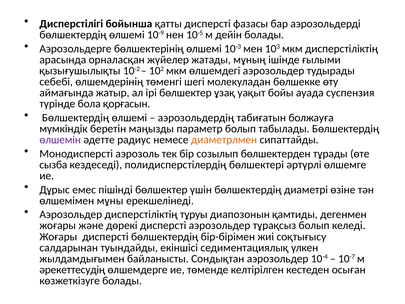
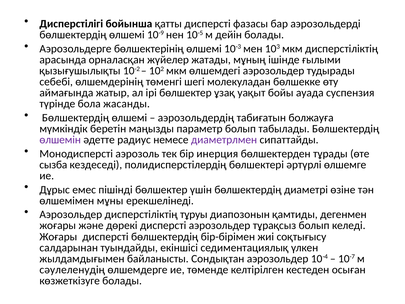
қорғасын: қорғасын -> жасанды
диаметрлмен colour: orange -> purple
созылып: созылып -> инерция
әрекеттесудің: әрекеттесудің -> сәулеленудің
